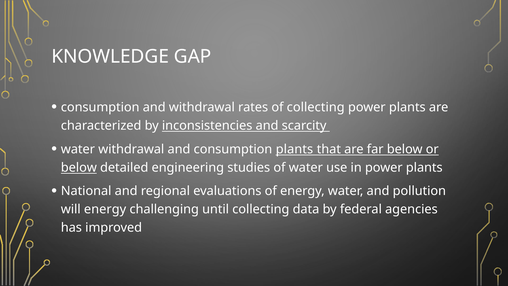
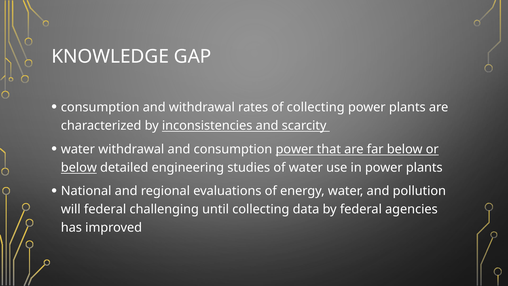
consumption plants: plants -> power
will energy: energy -> federal
